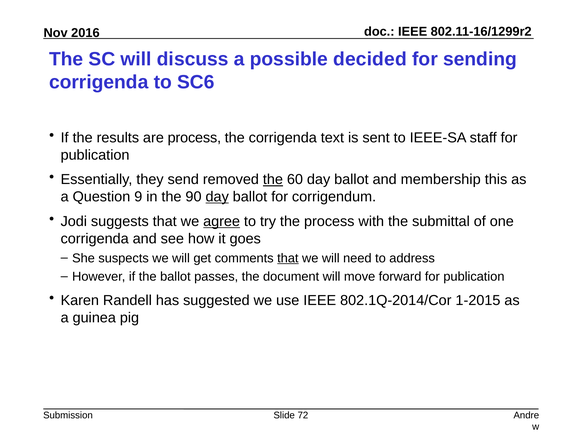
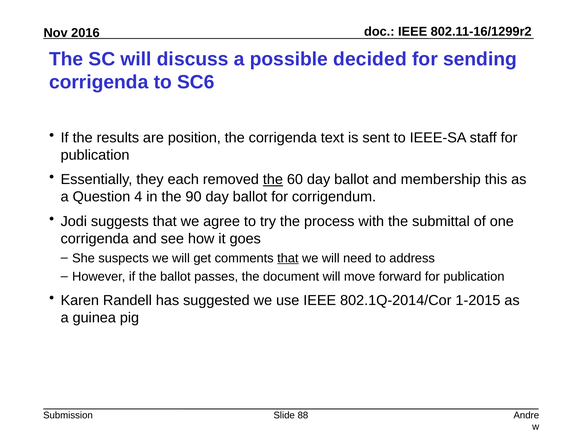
are process: process -> position
send: send -> each
9: 9 -> 4
day at (217, 197) underline: present -> none
agree underline: present -> none
72: 72 -> 88
